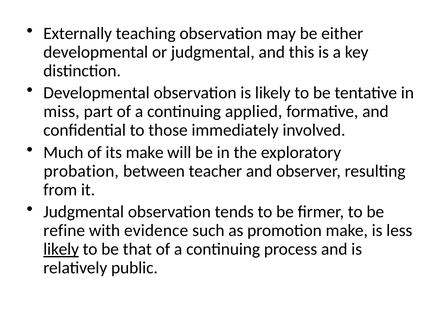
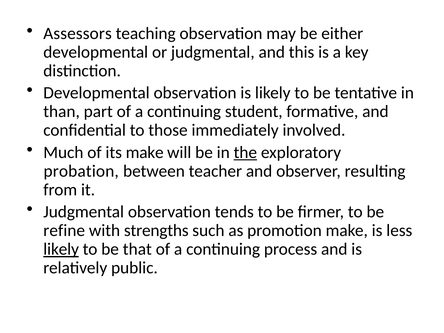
Externally: Externally -> Assessors
miss: miss -> than
applied: applied -> student
the underline: none -> present
evidence: evidence -> strengths
